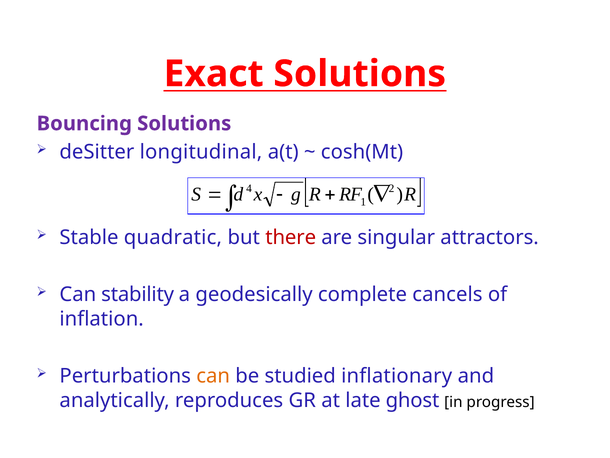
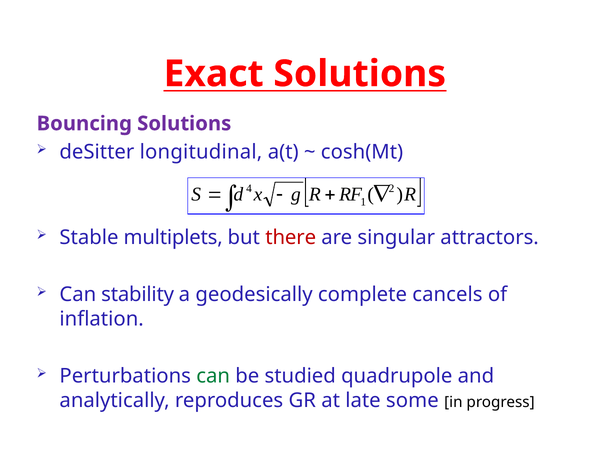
quadratic: quadratic -> multiplets
can at (213, 375) colour: orange -> green
inflationary: inflationary -> quadrupole
ghost: ghost -> some
